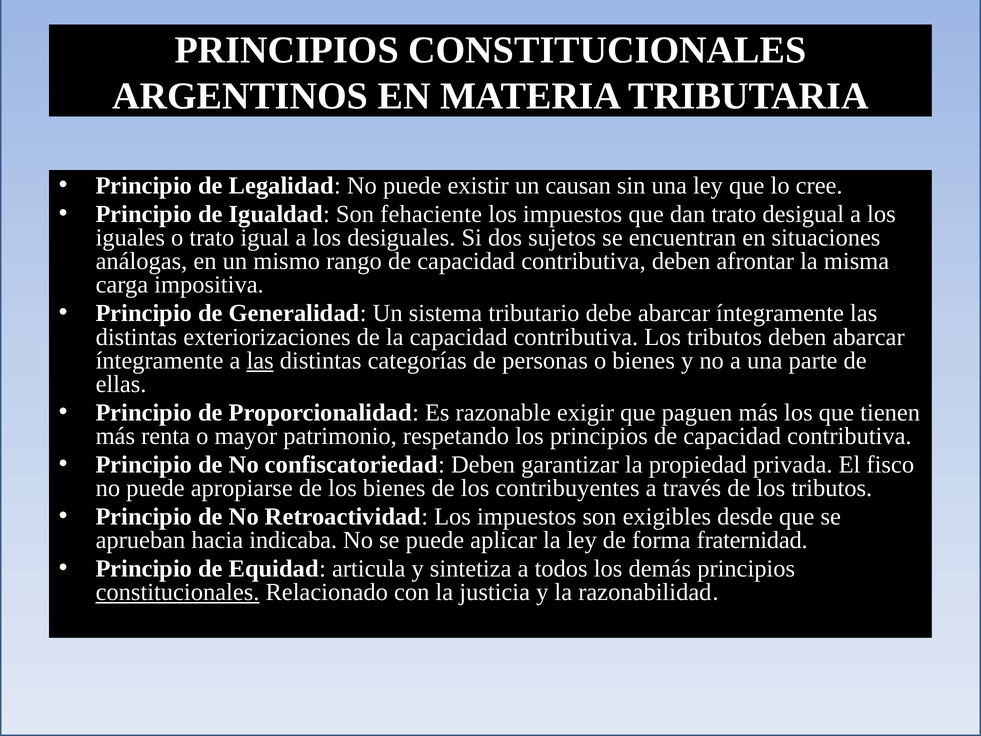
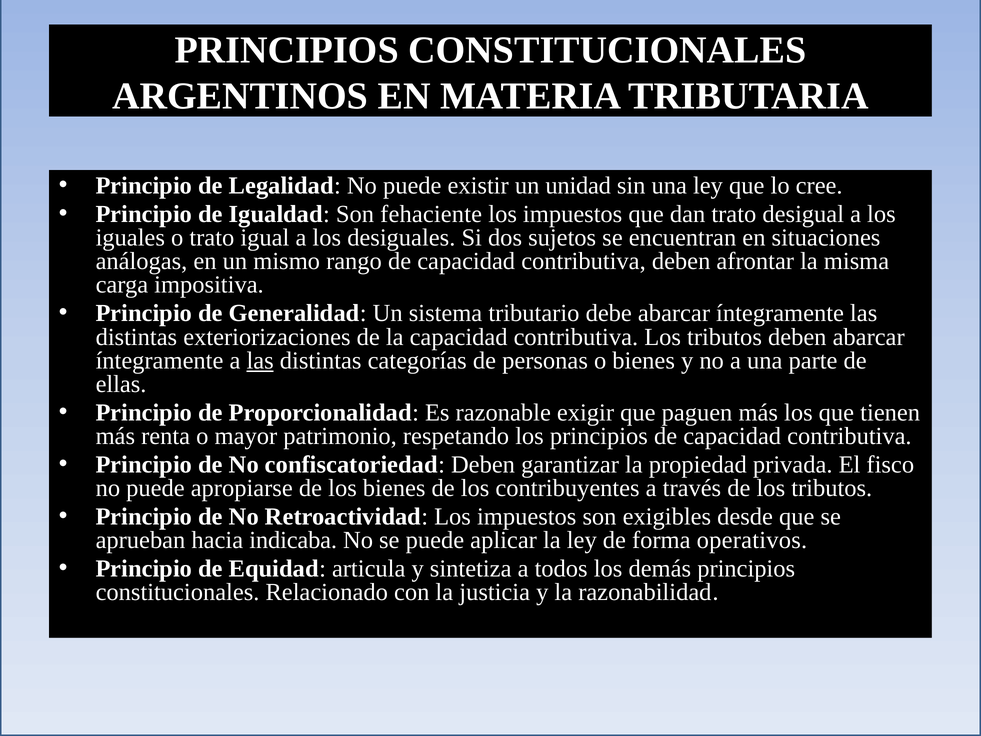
causan: causan -> unidad
fraternidad: fraternidad -> operativos
constitucionales at (178, 592) underline: present -> none
